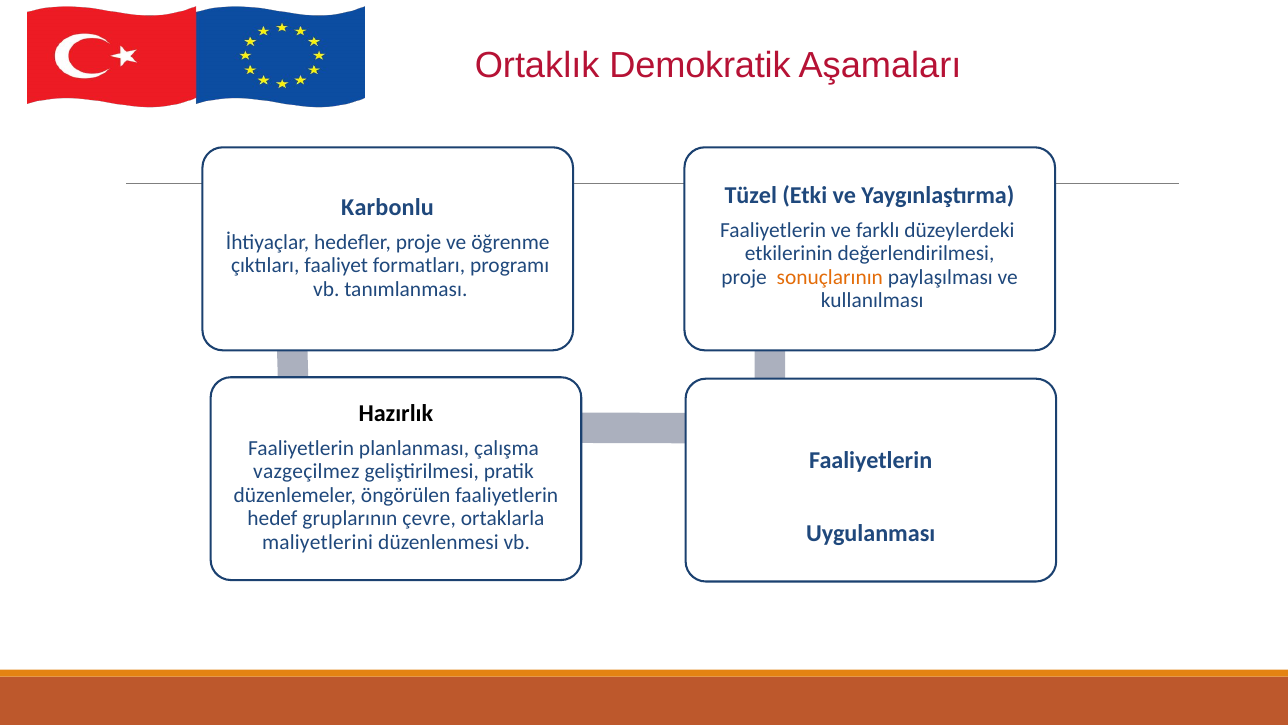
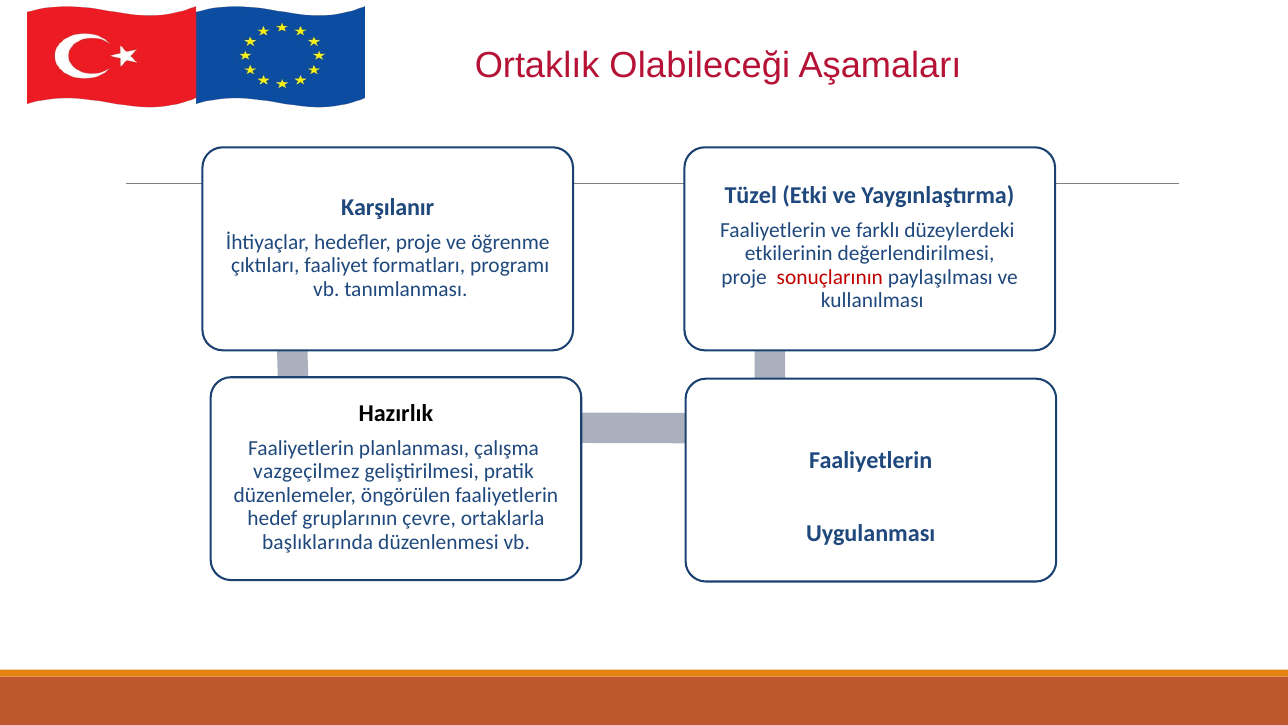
Demokratik: Demokratik -> Olabileceği
Karbonlu: Karbonlu -> Karşılanır
sonuçlarının colour: orange -> red
maliyetlerini: maliyetlerini -> başlıklarında
